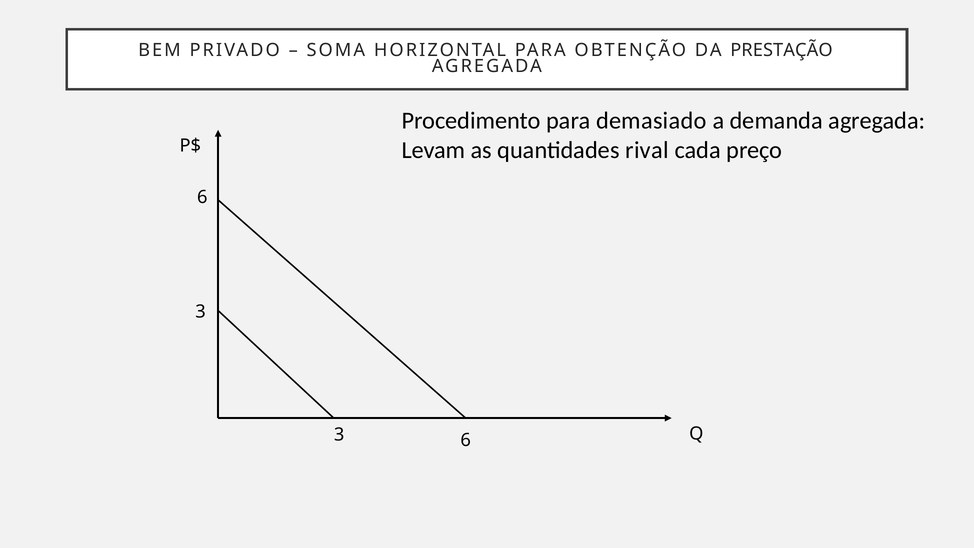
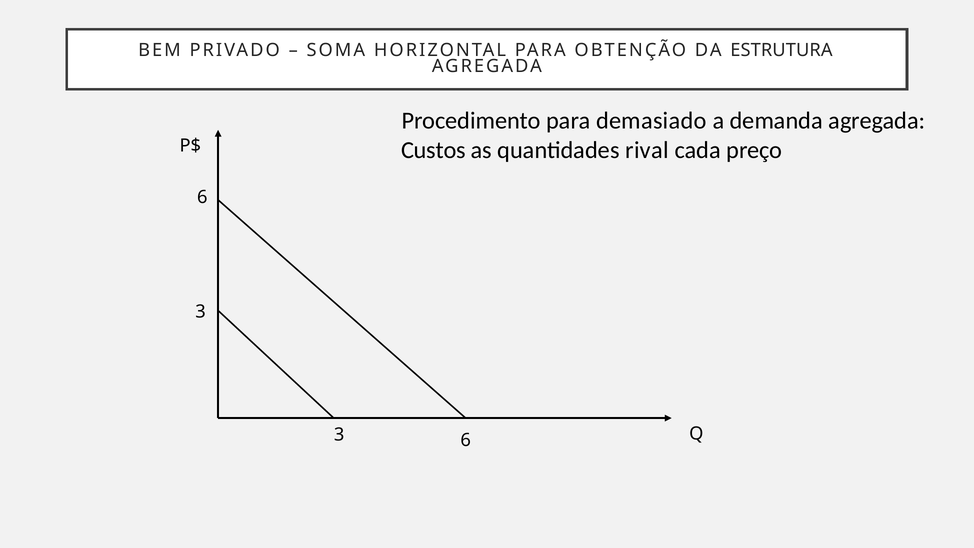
PRESTAÇÃO: PRESTAÇÃO -> ESTRUTURA
Levam: Levam -> Custos
